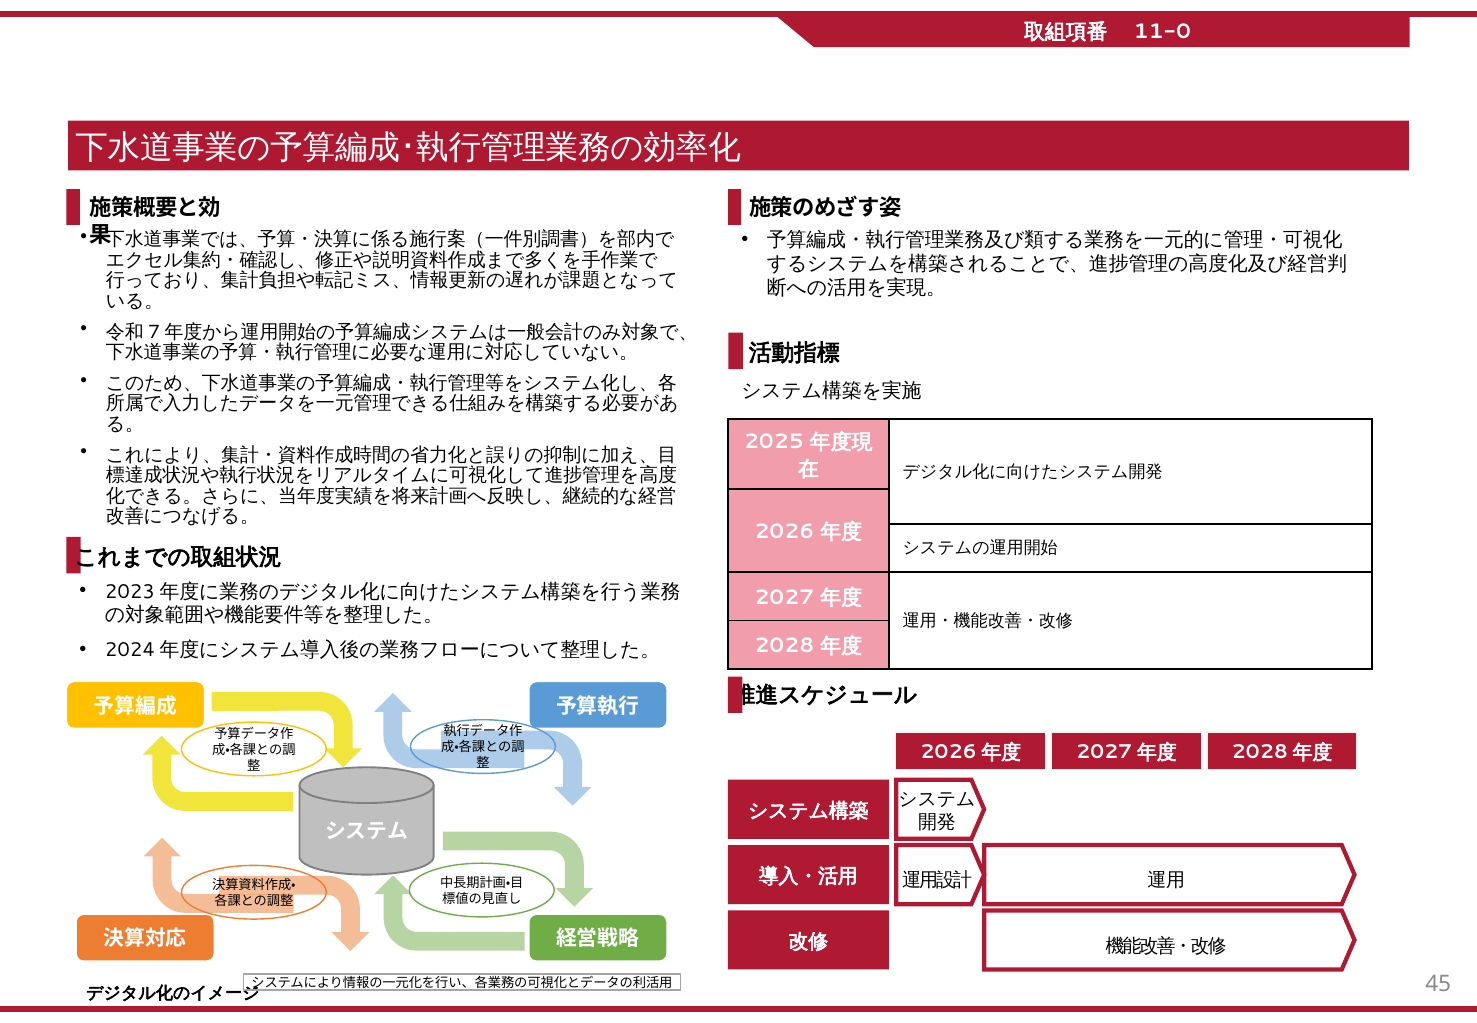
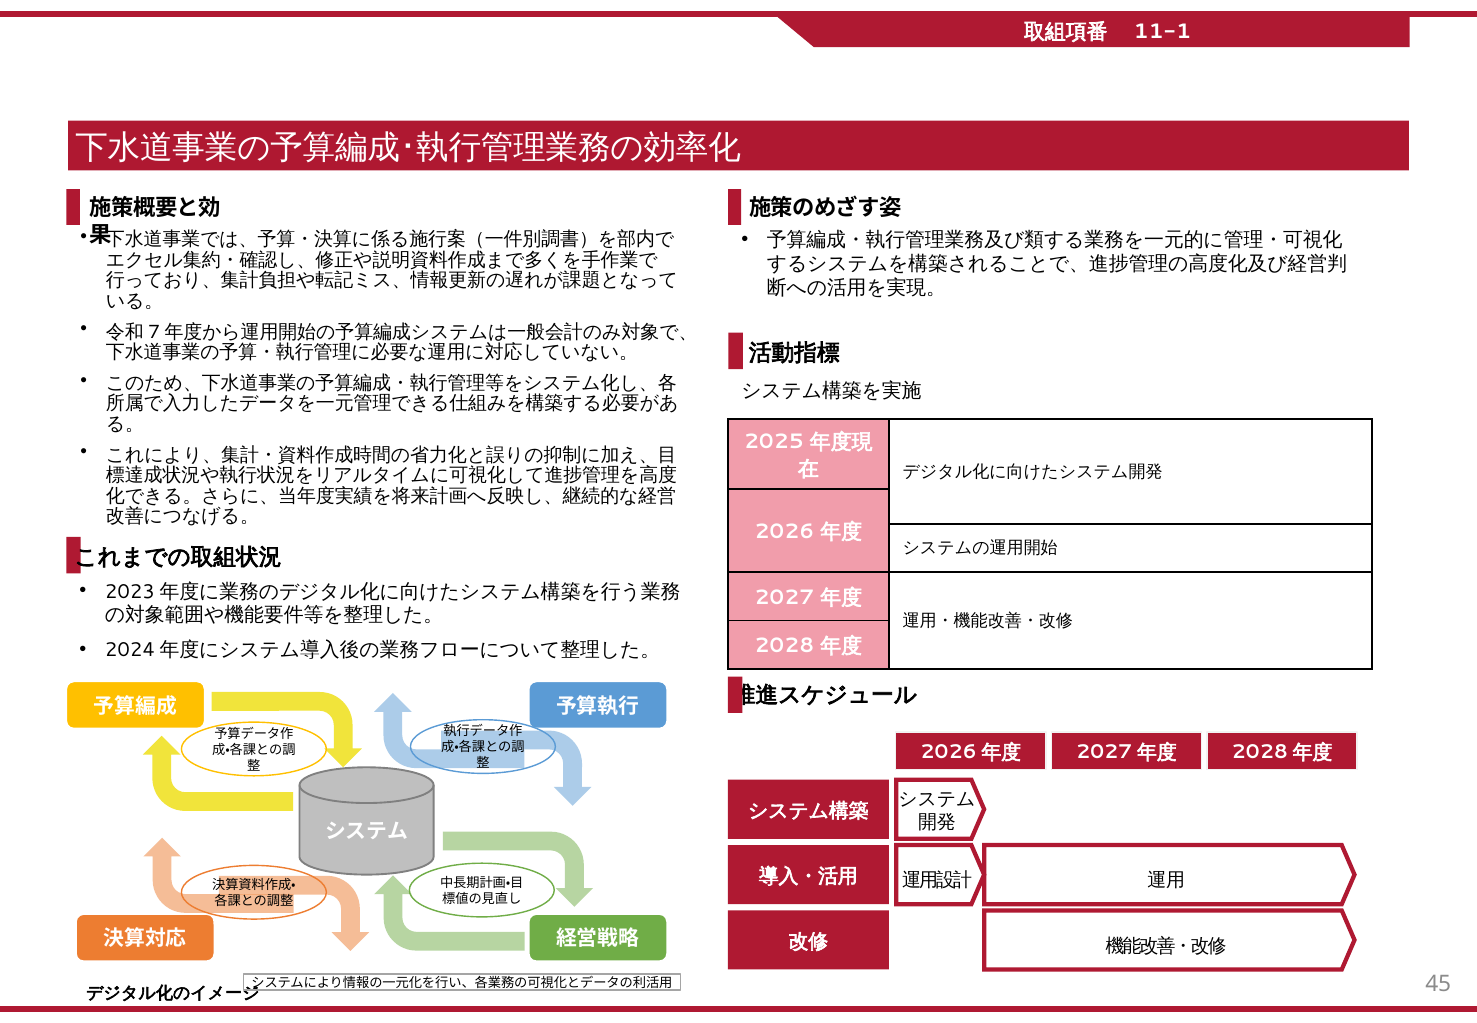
11-0: 11-0 -> 11-1
